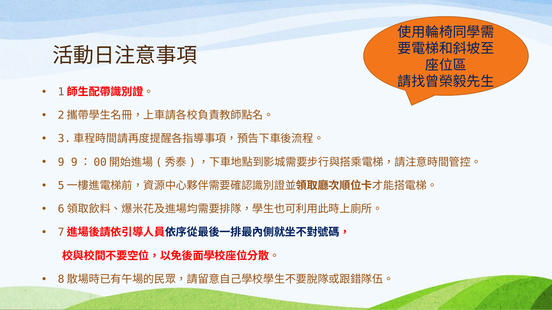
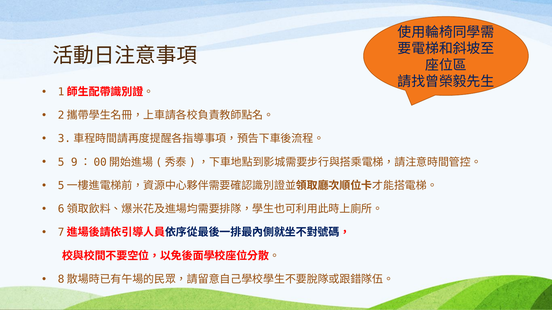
9: 9 -> 5
